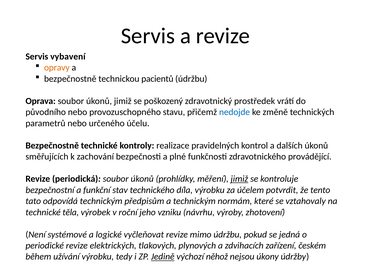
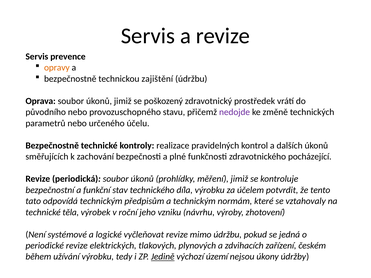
vybavení: vybavení -> prevence
pacientů: pacientů -> zajištění
nedojde colour: blue -> purple
provádějící: provádějící -> pocházející
jimiž at (239, 179) underline: present -> none
něhož: něhož -> území
